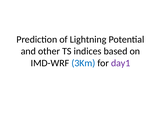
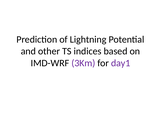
3Km colour: blue -> purple
